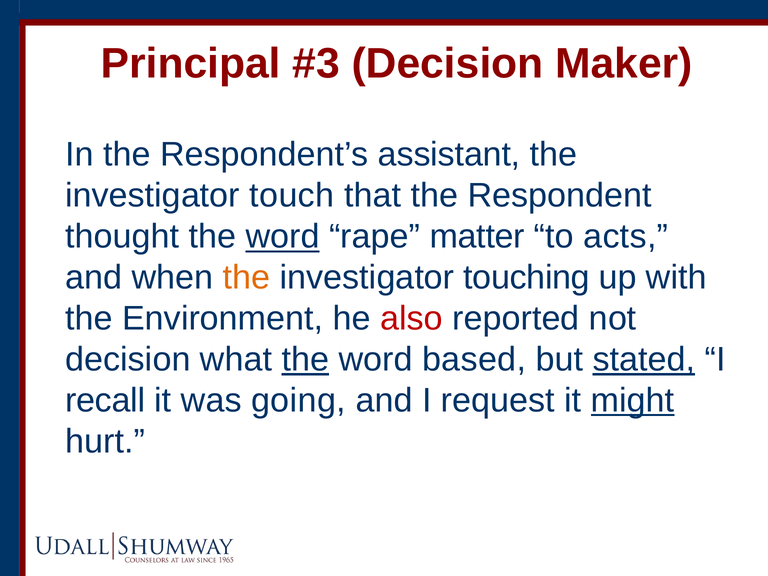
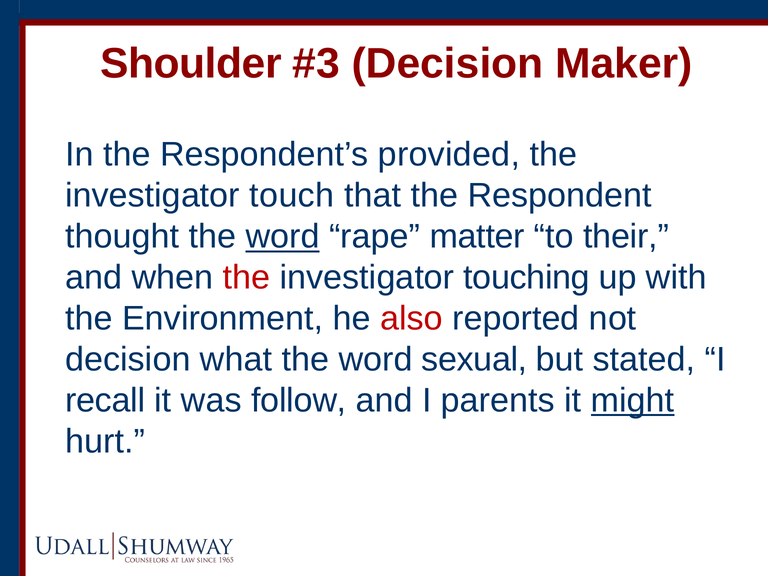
Principal: Principal -> Shoulder
assistant: assistant -> provided
acts: acts -> their
the at (247, 278) colour: orange -> red
the at (305, 360) underline: present -> none
based: based -> sexual
stated underline: present -> none
going: going -> follow
request: request -> parents
